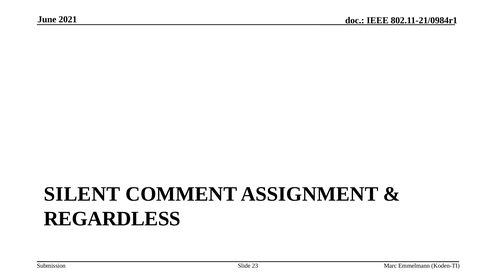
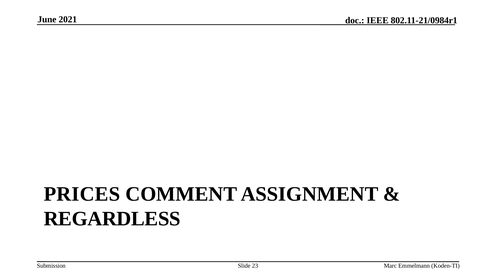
SILENT: SILENT -> PRICES
